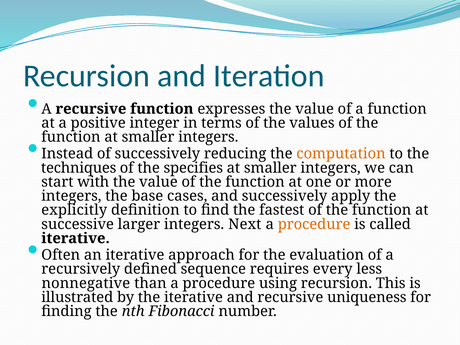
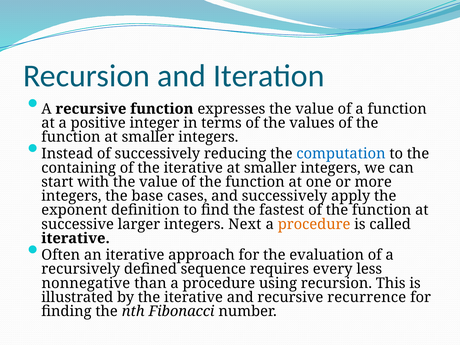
computation colour: orange -> blue
techniques: techniques -> containing
of the specifies: specifies -> iterative
explicitly: explicitly -> exponent
uniqueness: uniqueness -> recurrence
